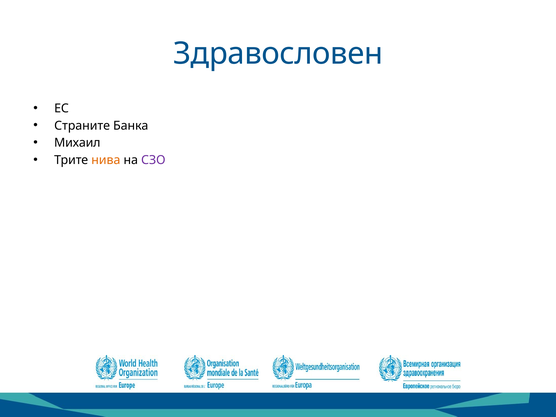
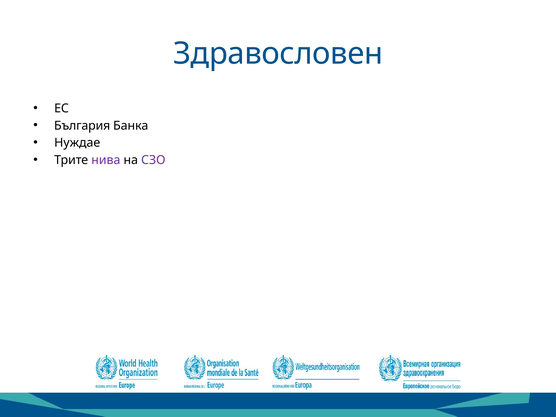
Страните: Страните -> България
Михаил: Михаил -> Нуждае
нива colour: orange -> purple
